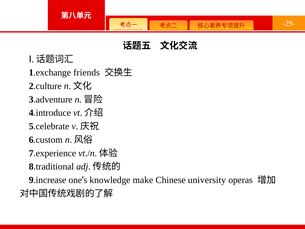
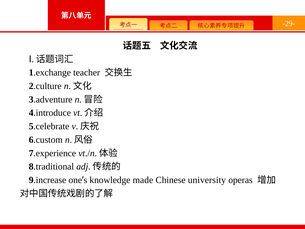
friends: friends -> teacher
make: make -> made
